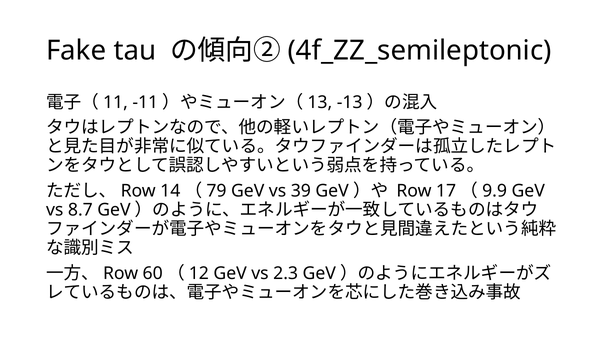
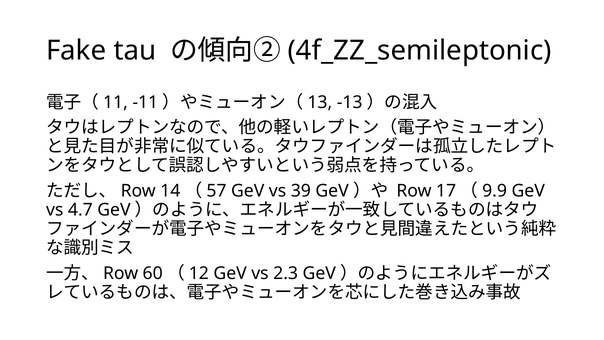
79: 79 -> 57
8.7: 8.7 -> 4.7
